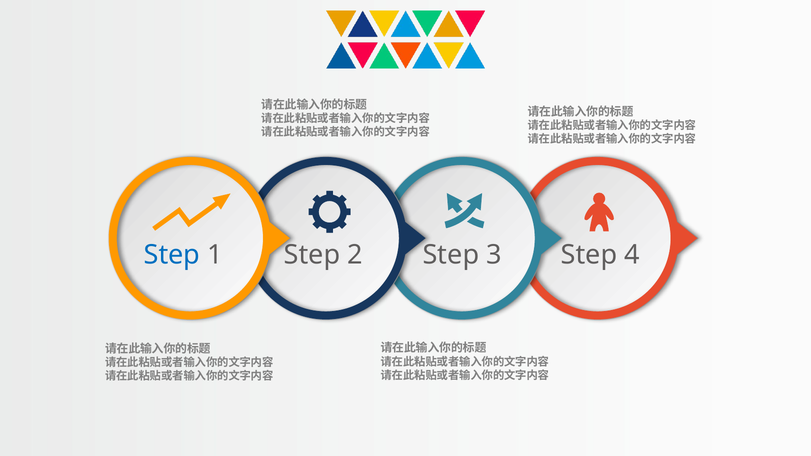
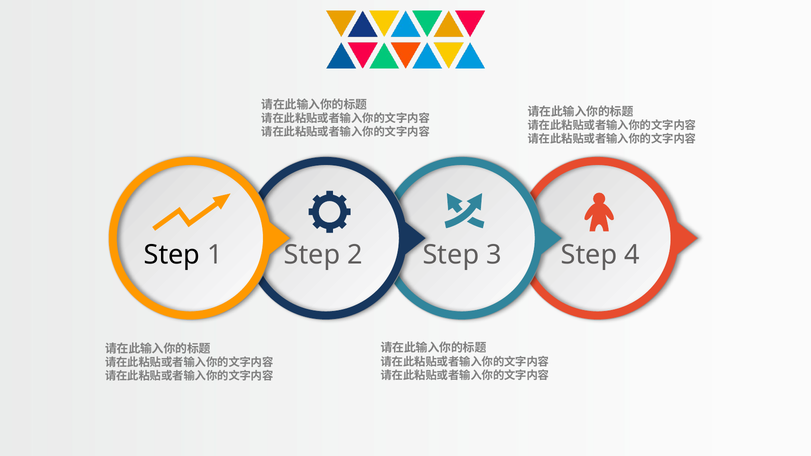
Step at (172, 255) colour: blue -> black
